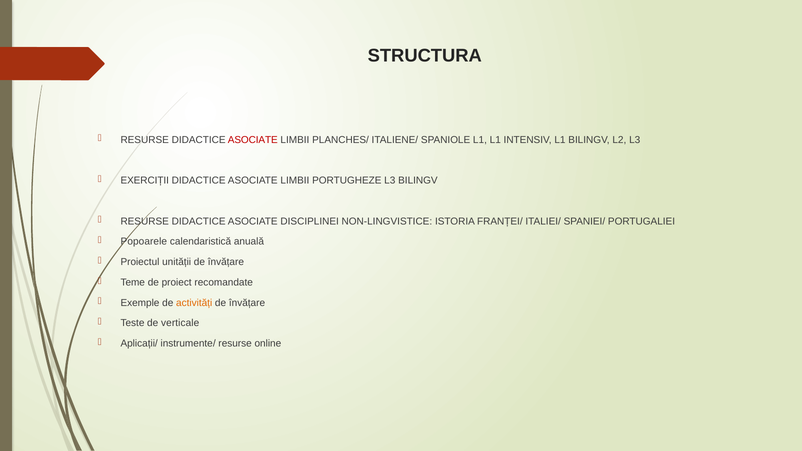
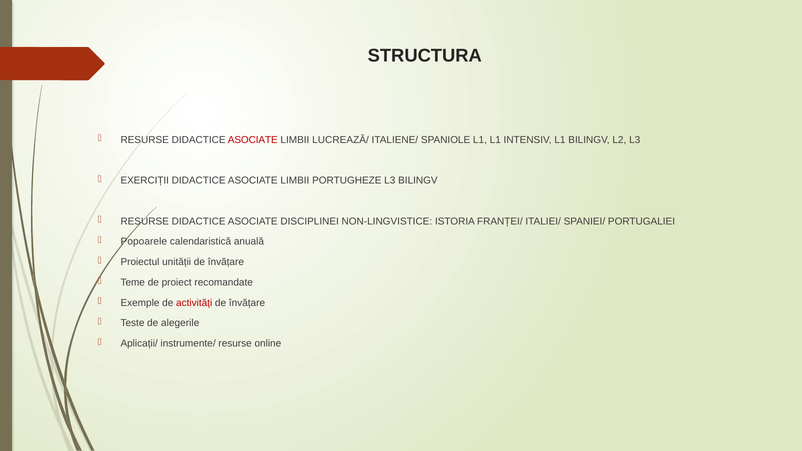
PLANCHES/: PLANCHES/ -> LUCREAZĂ/
activități colour: orange -> red
verticale: verticale -> alegerile
